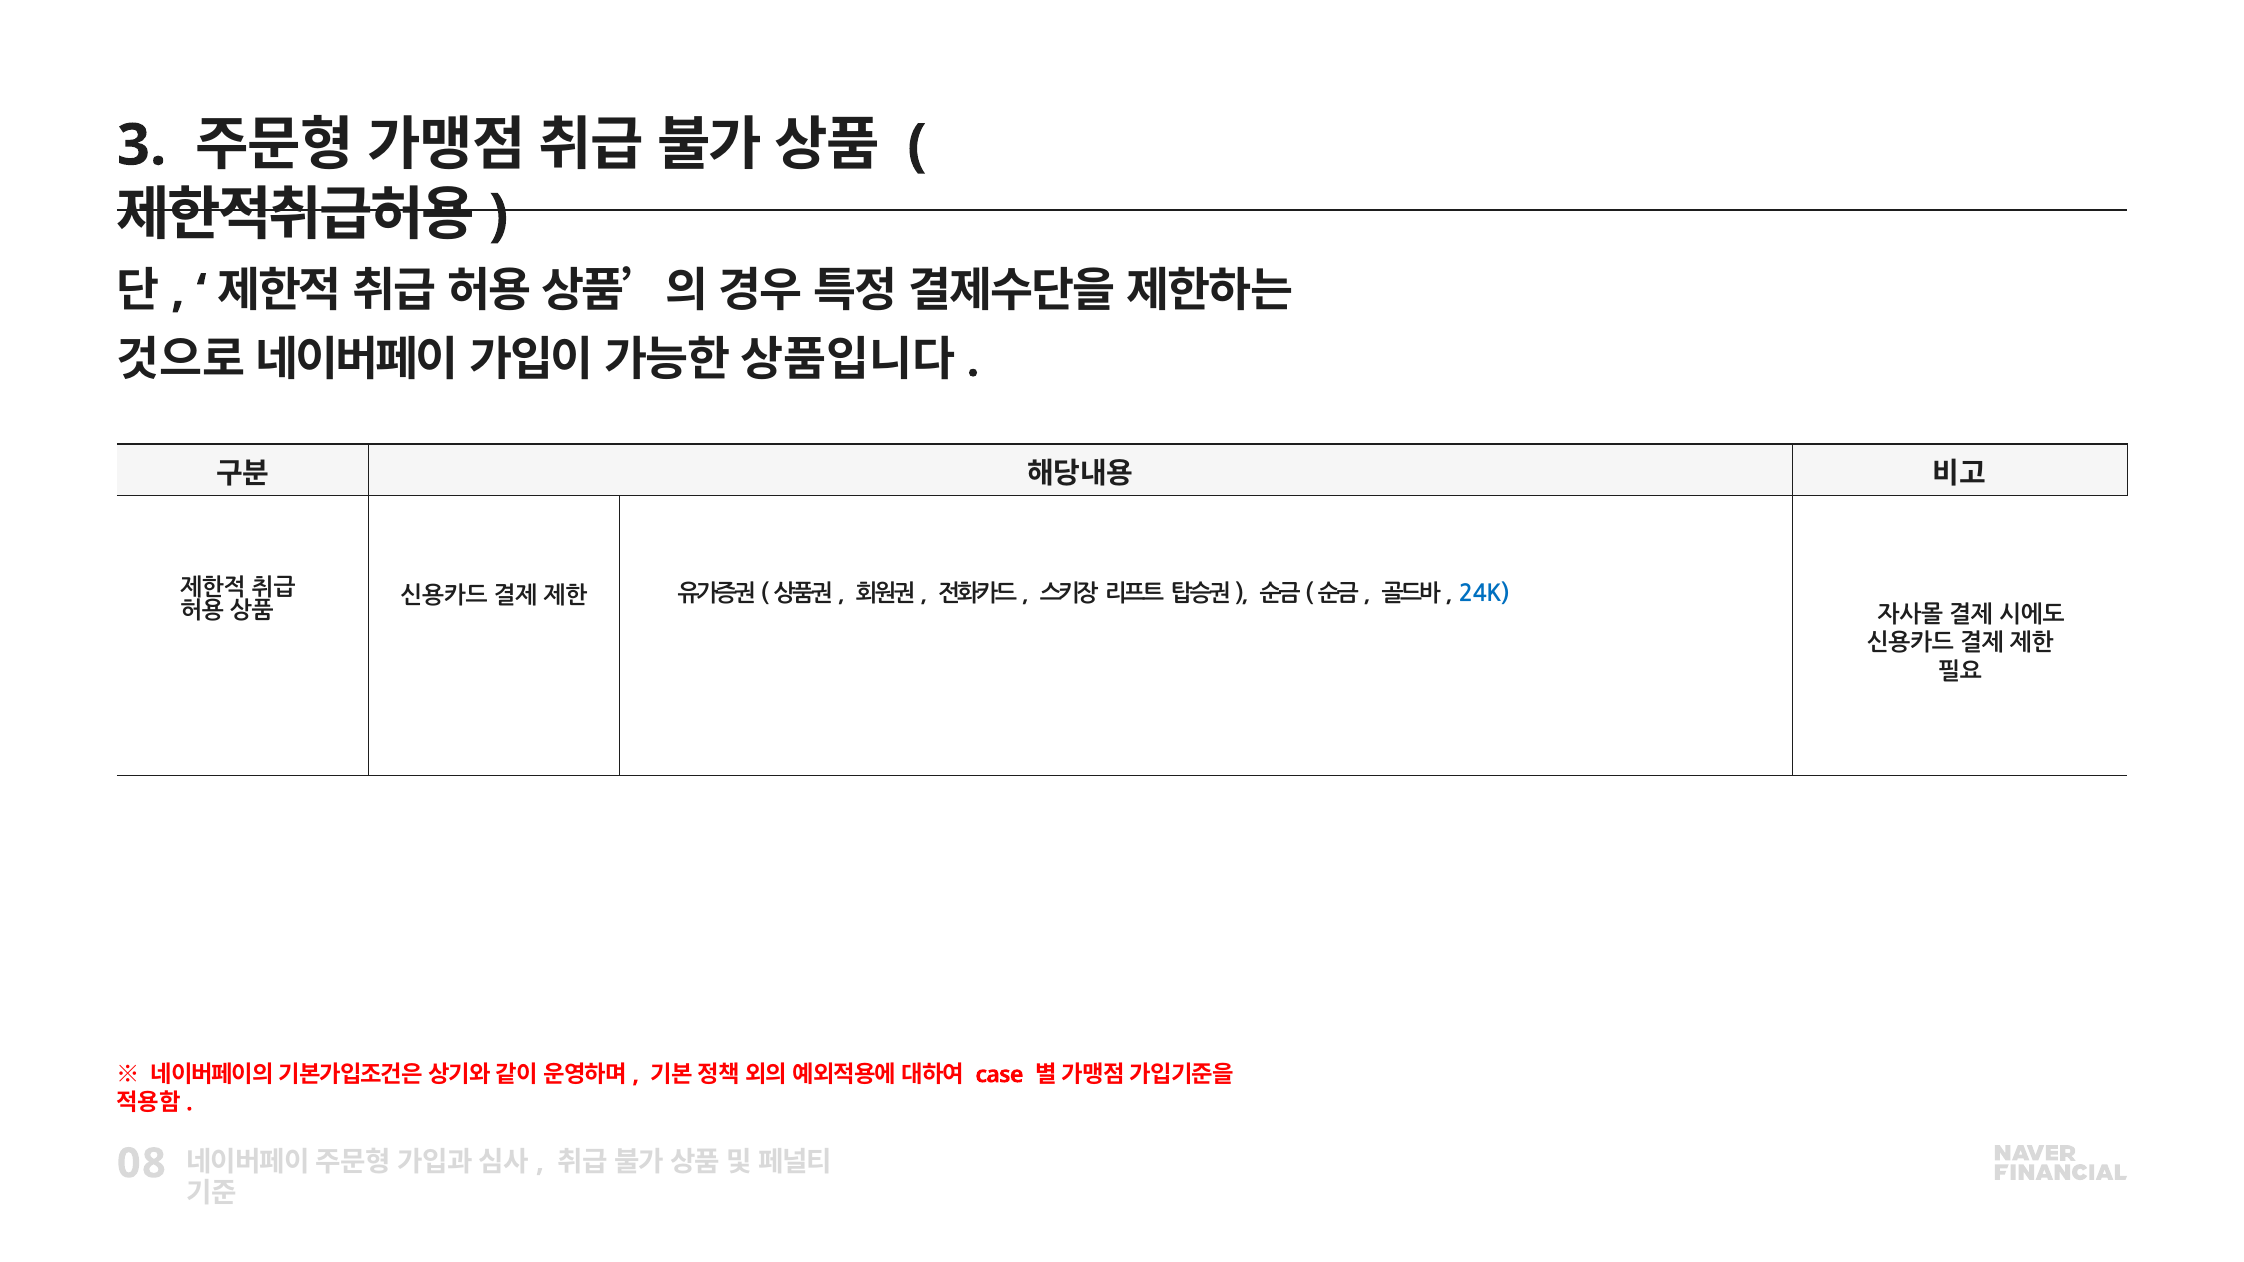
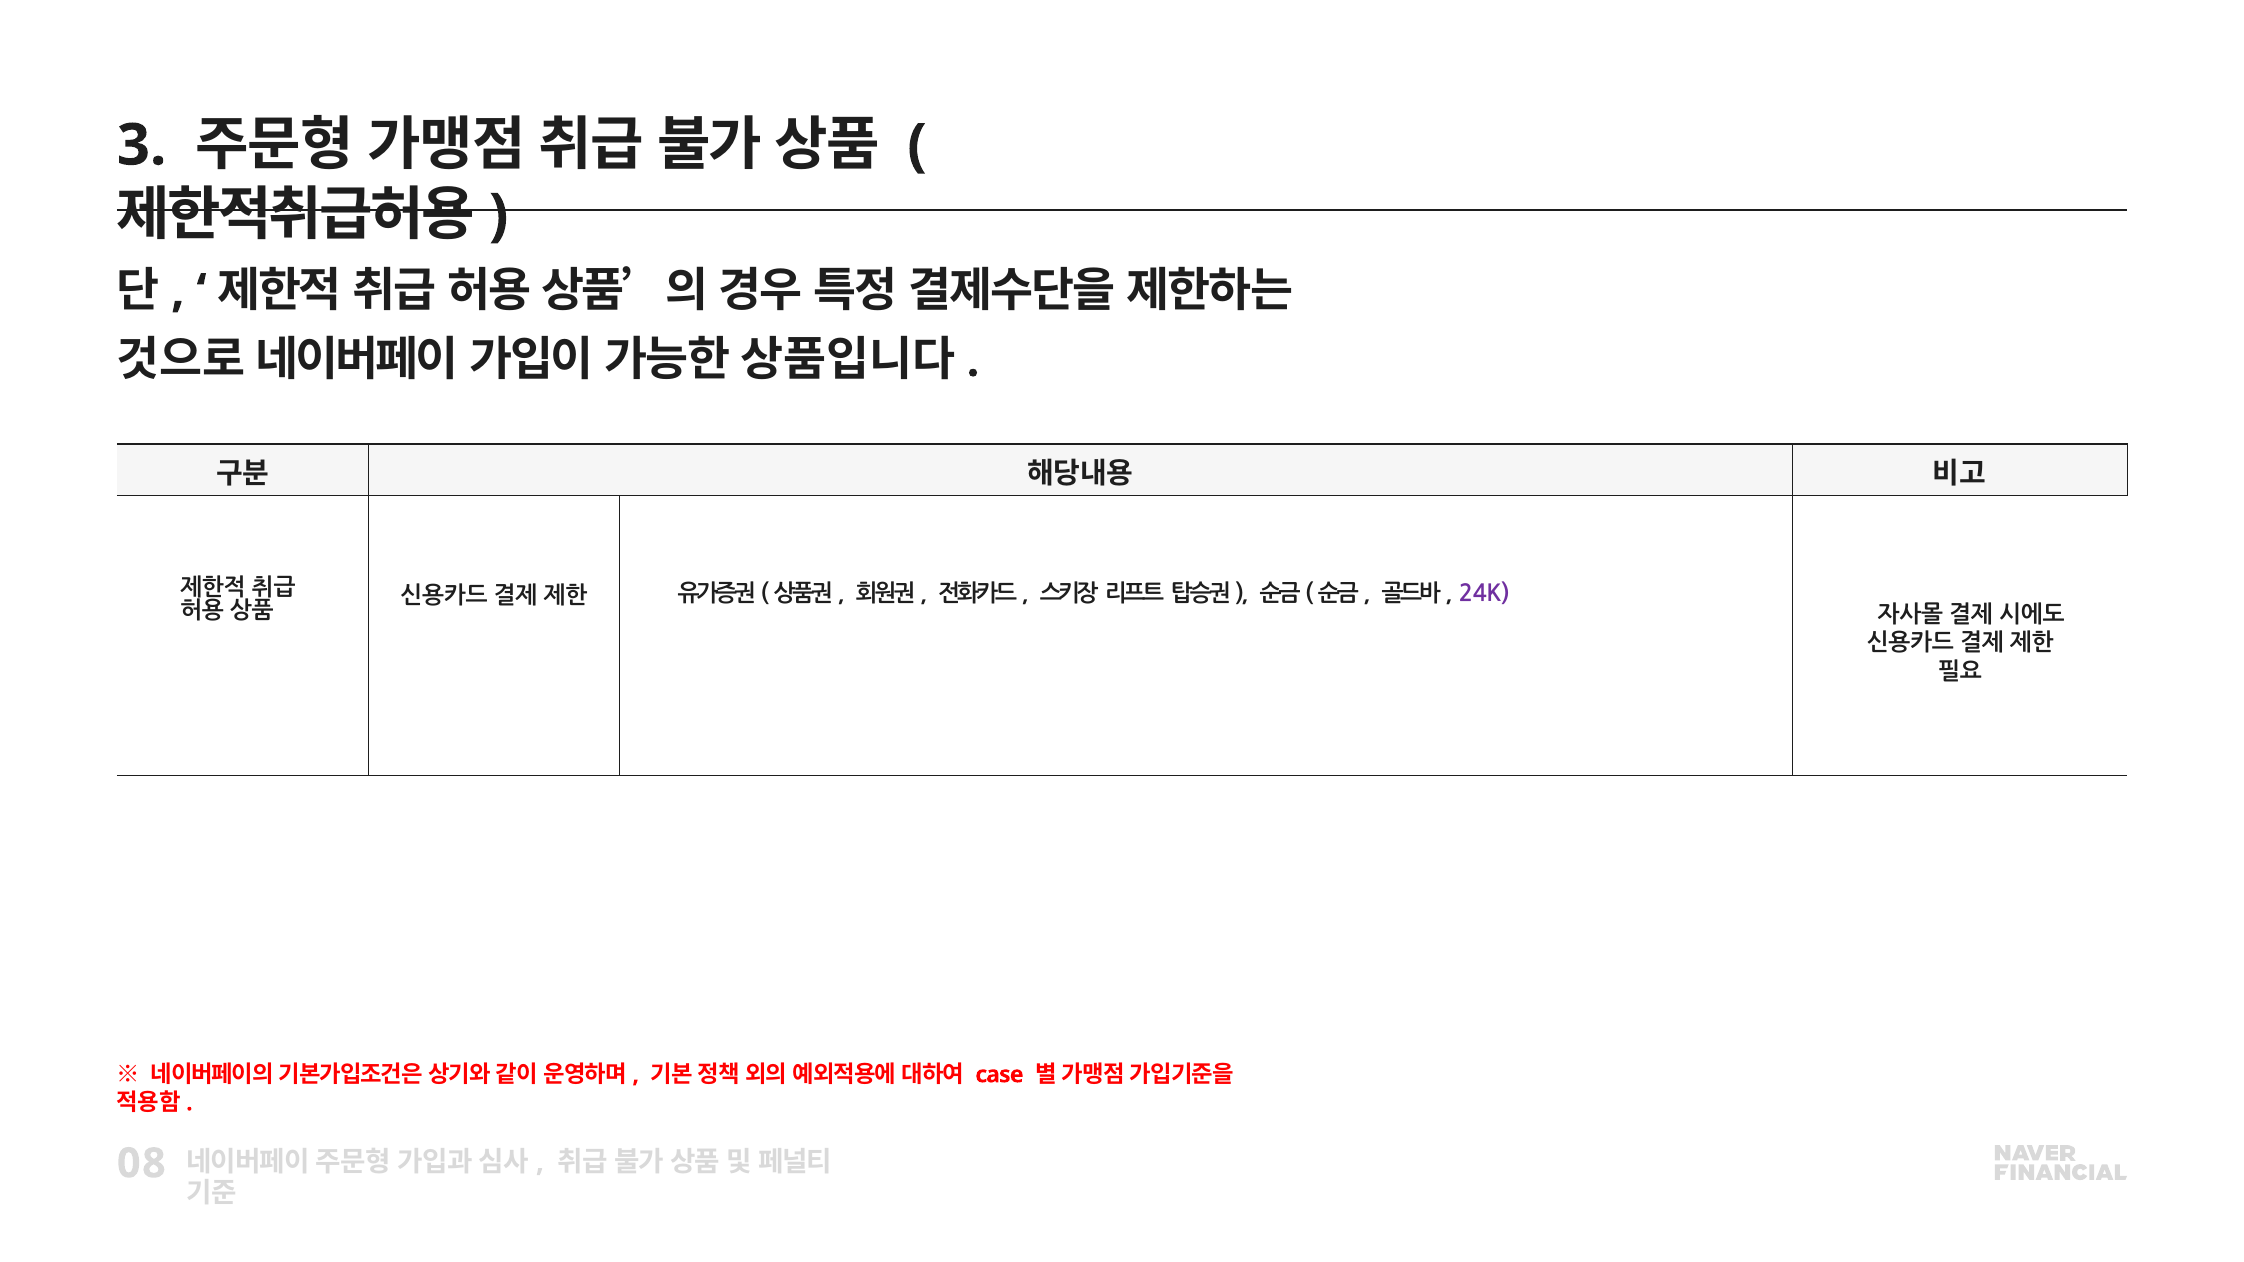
24K colour: blue -> purple
